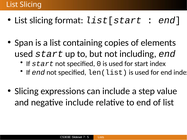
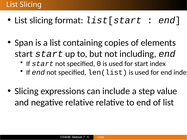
used at (24, 54): used -> start
negative include: include -> relative
